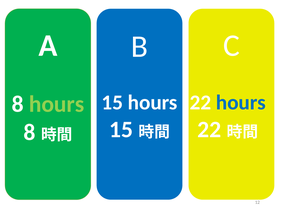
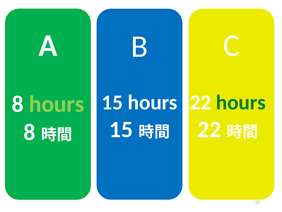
hours at (241, 102) colour: blue -> green
